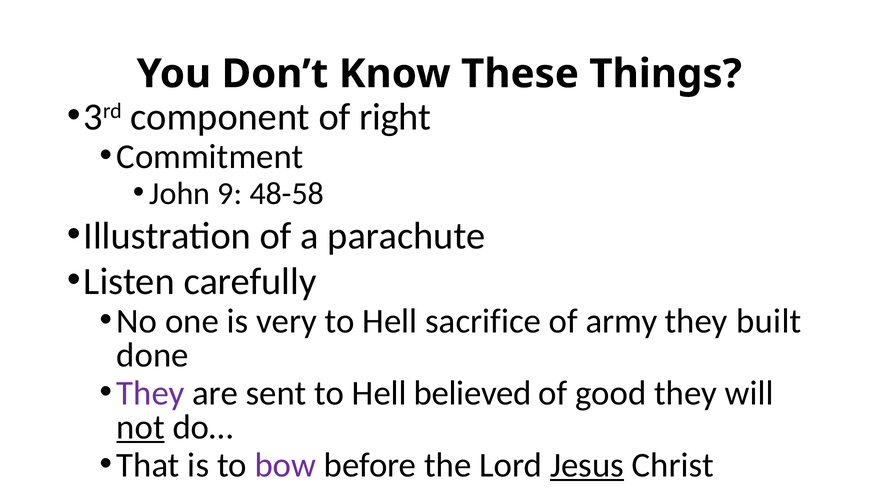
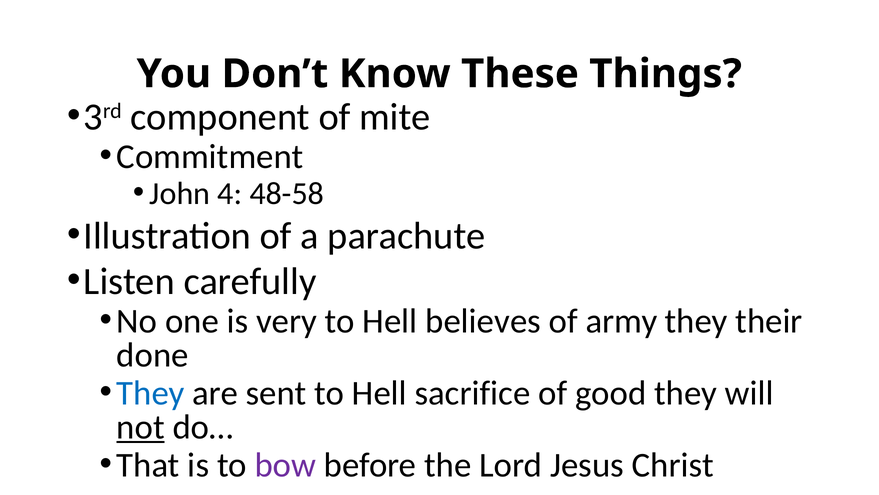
right: right -> mite
9: 9 -> 4
sacrifice: sacrifice -> believes
built: built -> their
They at (150, 393) colour: purple -> blue
believed: believed -> sacrifice
Jesus underline: present -> none
